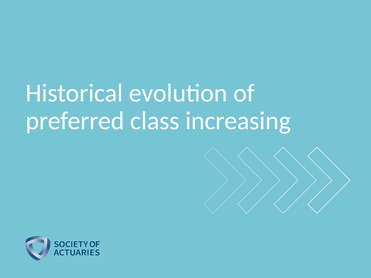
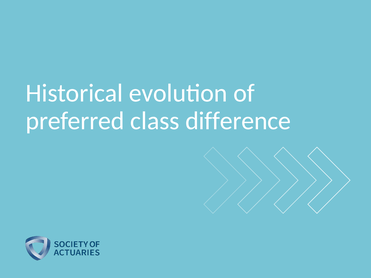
increasing: increasing -> difference
